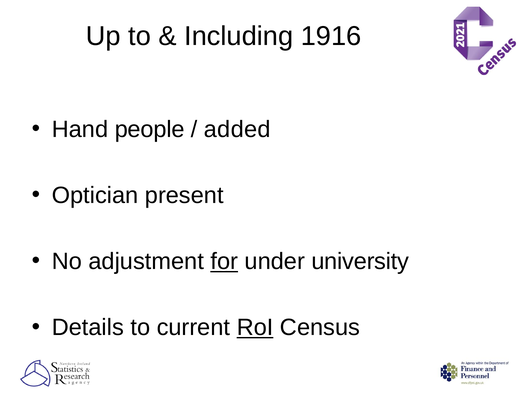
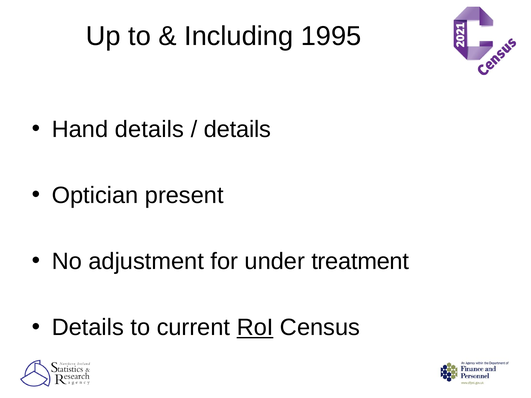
1916: 1916 -> 1995
Hand people: people -> details
added at (237, 129): added -> details
for underline: present -> none
university: university -> treatment
